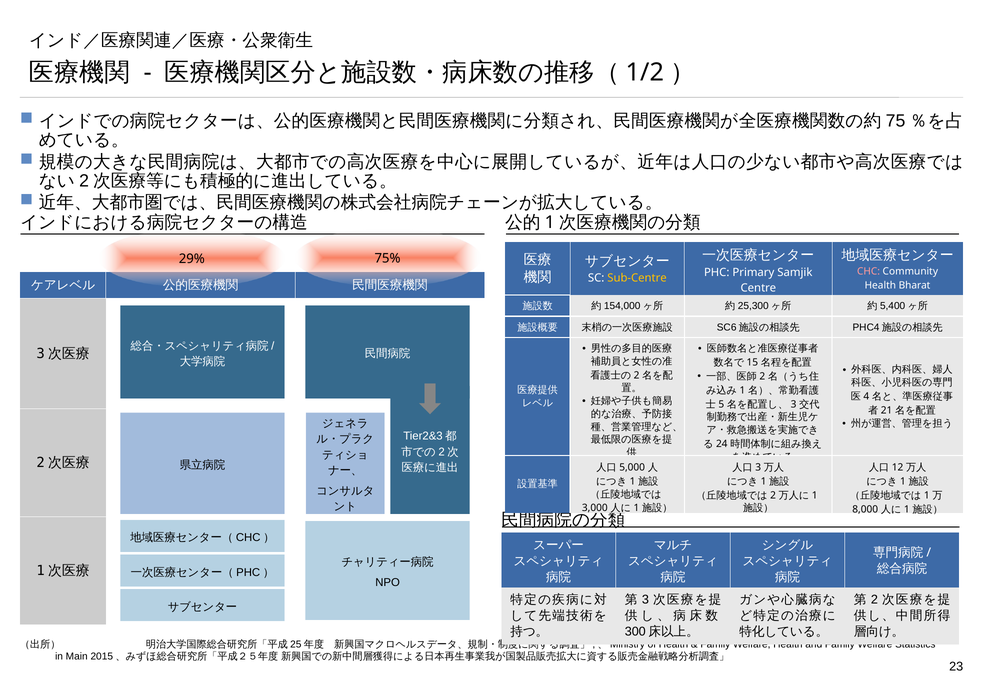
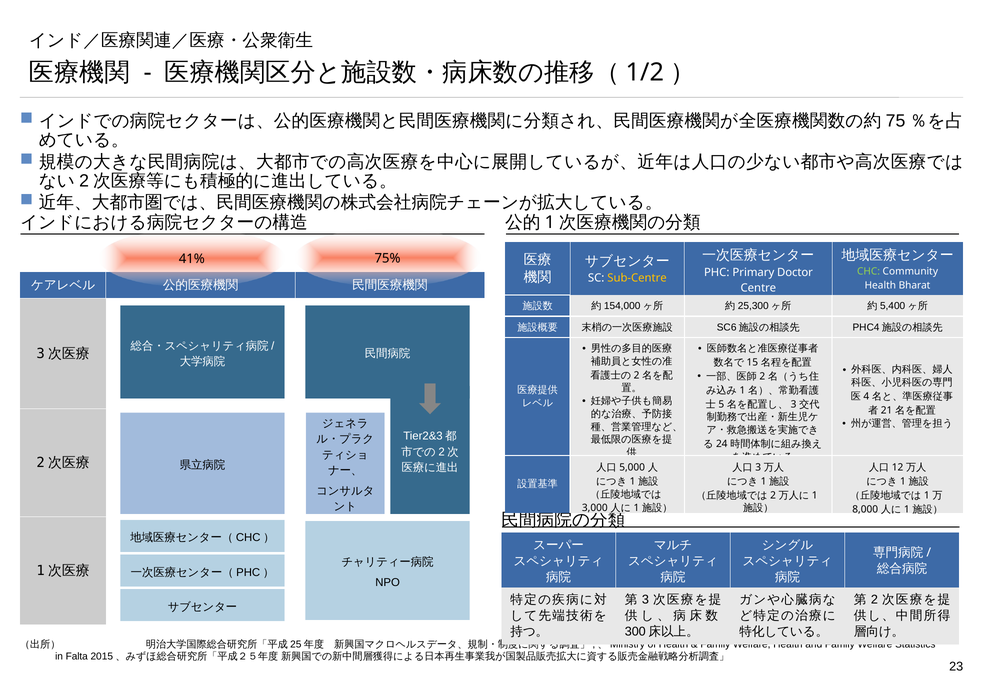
29%: 29% -> 41%
CHC colour: pink -> light green
Samjik: Samjik -> Doctor
Main: Main -> Falta
